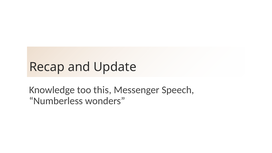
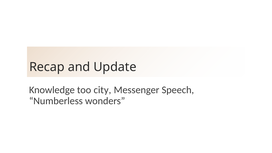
this: this -> city
